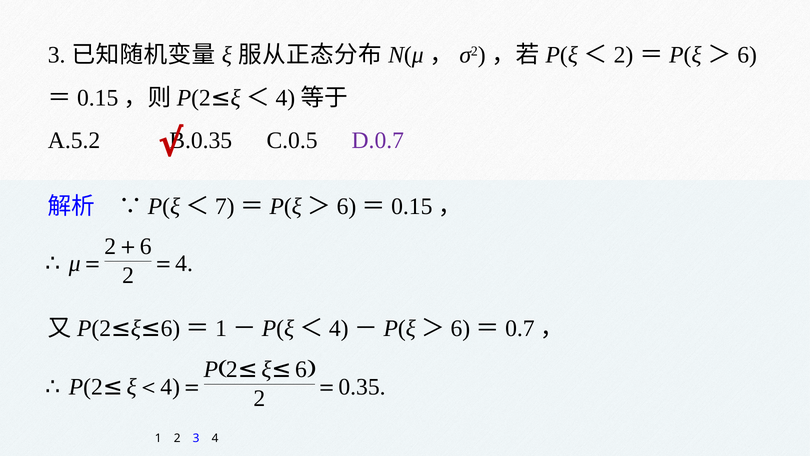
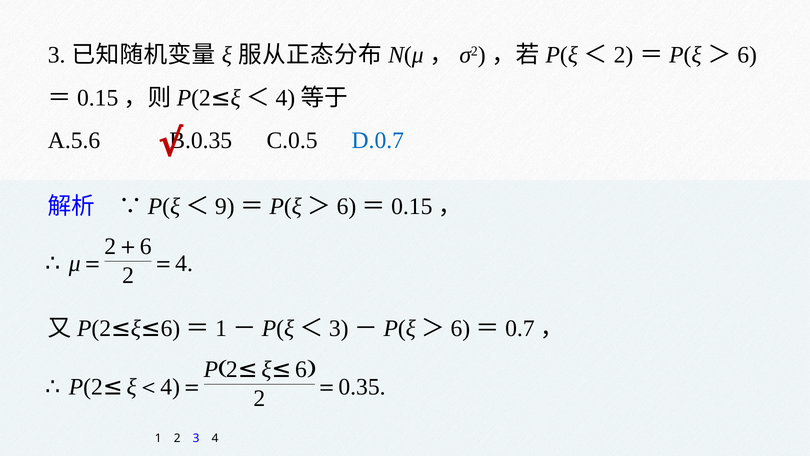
A.5.2: A.5.2 -> A.5.6
D.0.7 colour: purple -> blue
7: 7 -> 9
4 at (339, 328): 4 -> 3
